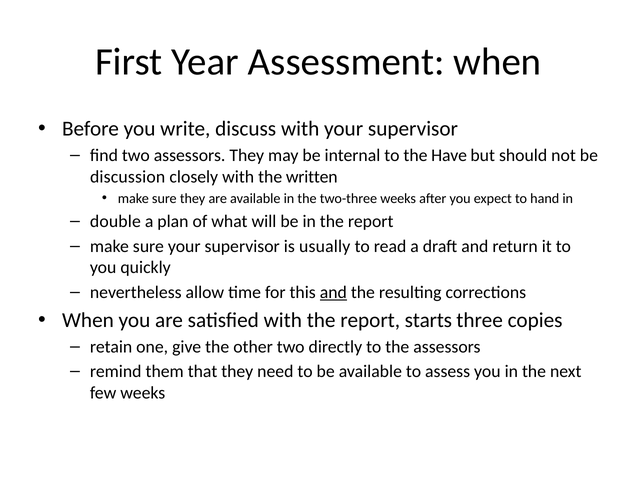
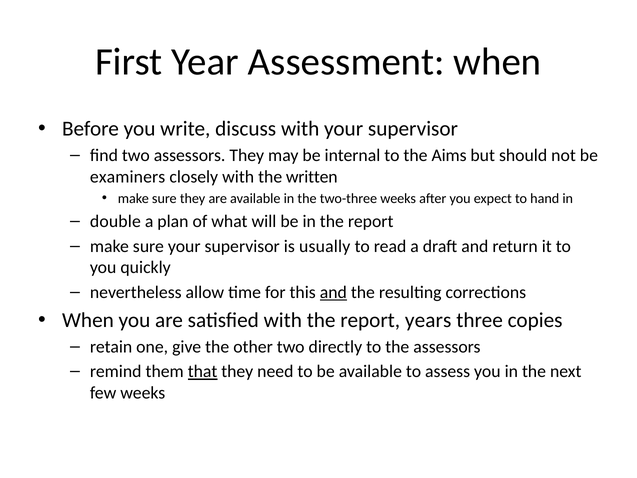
Have: Have -> Aims
discussion: discussion -> examiners
starts: starts -> years
that underline: none -> present
